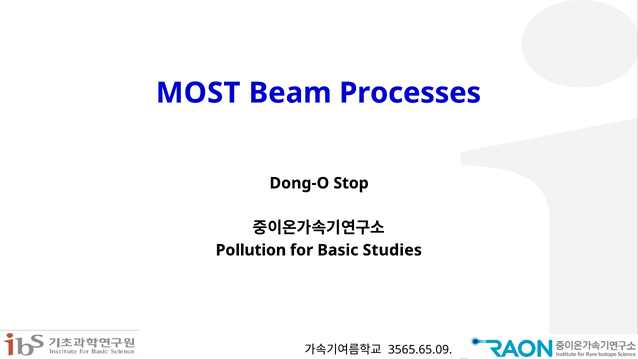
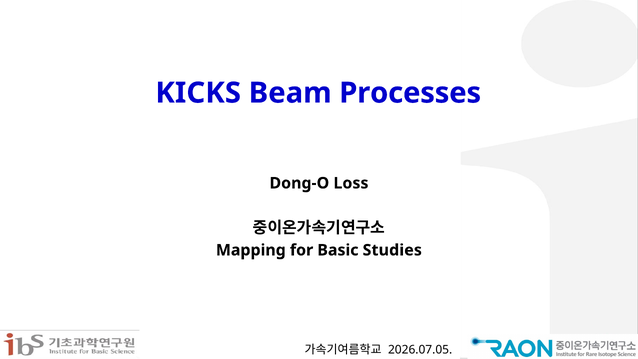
MOST: MOST -> KICKS
Stop: Stop -> Loss
Pollution: Pollution -> Mapping
3565.65.09: 3565.65.09 -> 2026.07.05
